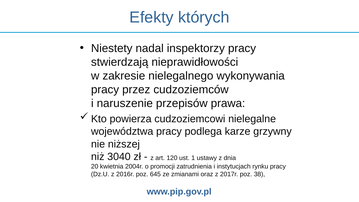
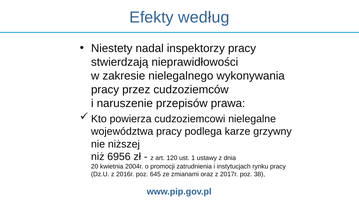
których: których -> według
3040: 3040 -> 6956
